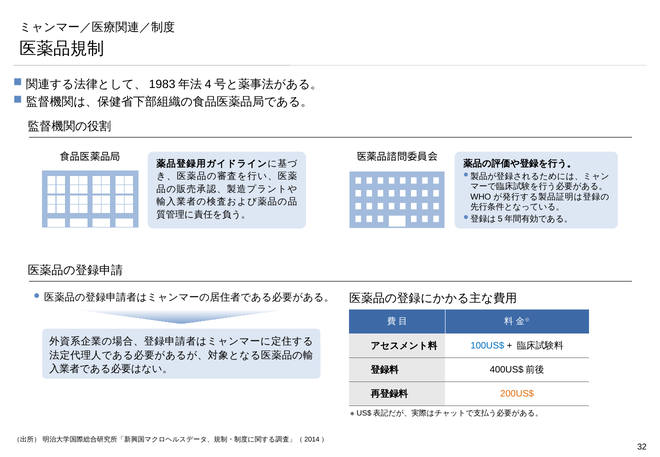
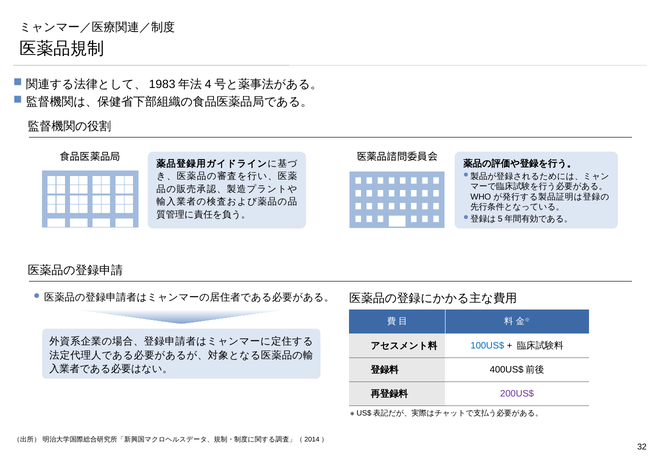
200US$ colour: orange -> purple
